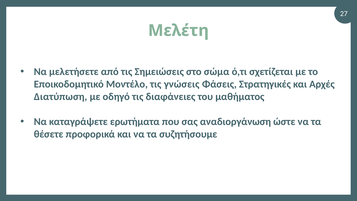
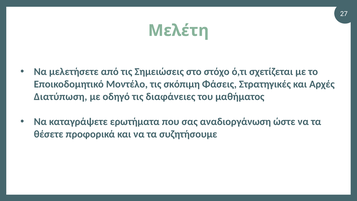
σώμα: σώμα -> στόχο
γνώσεις: γνώσεις -> σκόπιμη
